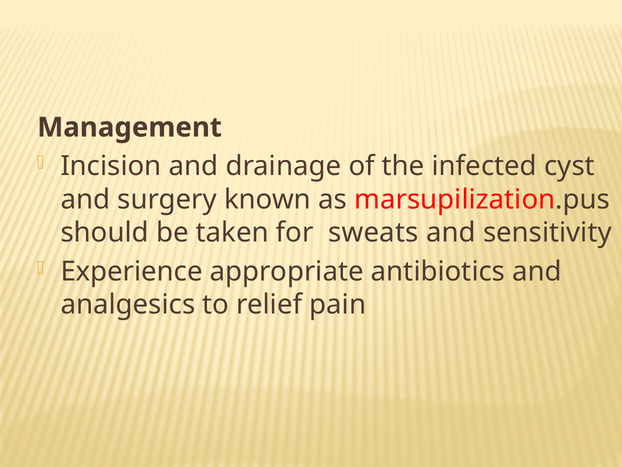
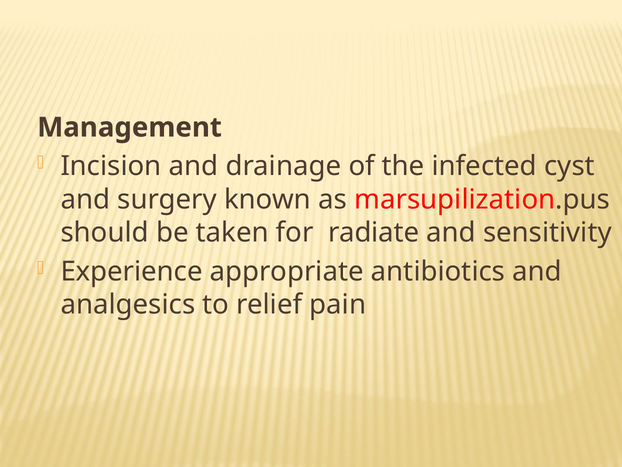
sweats: sweats -> radiate
